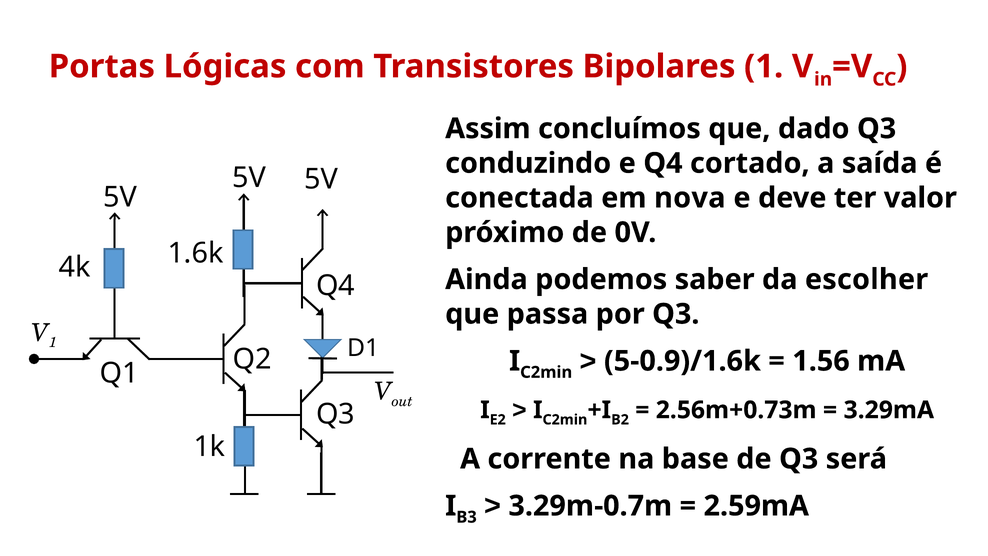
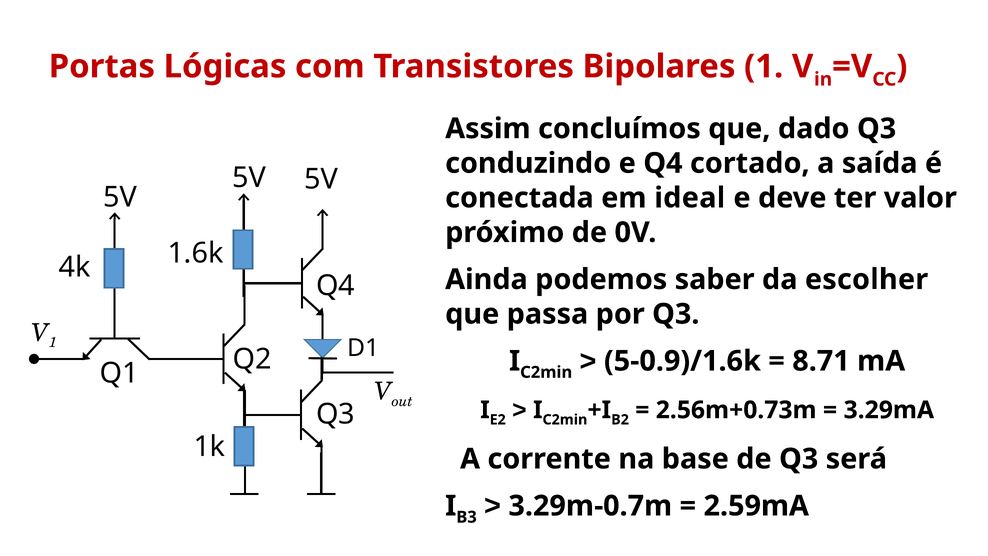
nova: nova -> ideal
1.56: 1.56 -> 8.71
